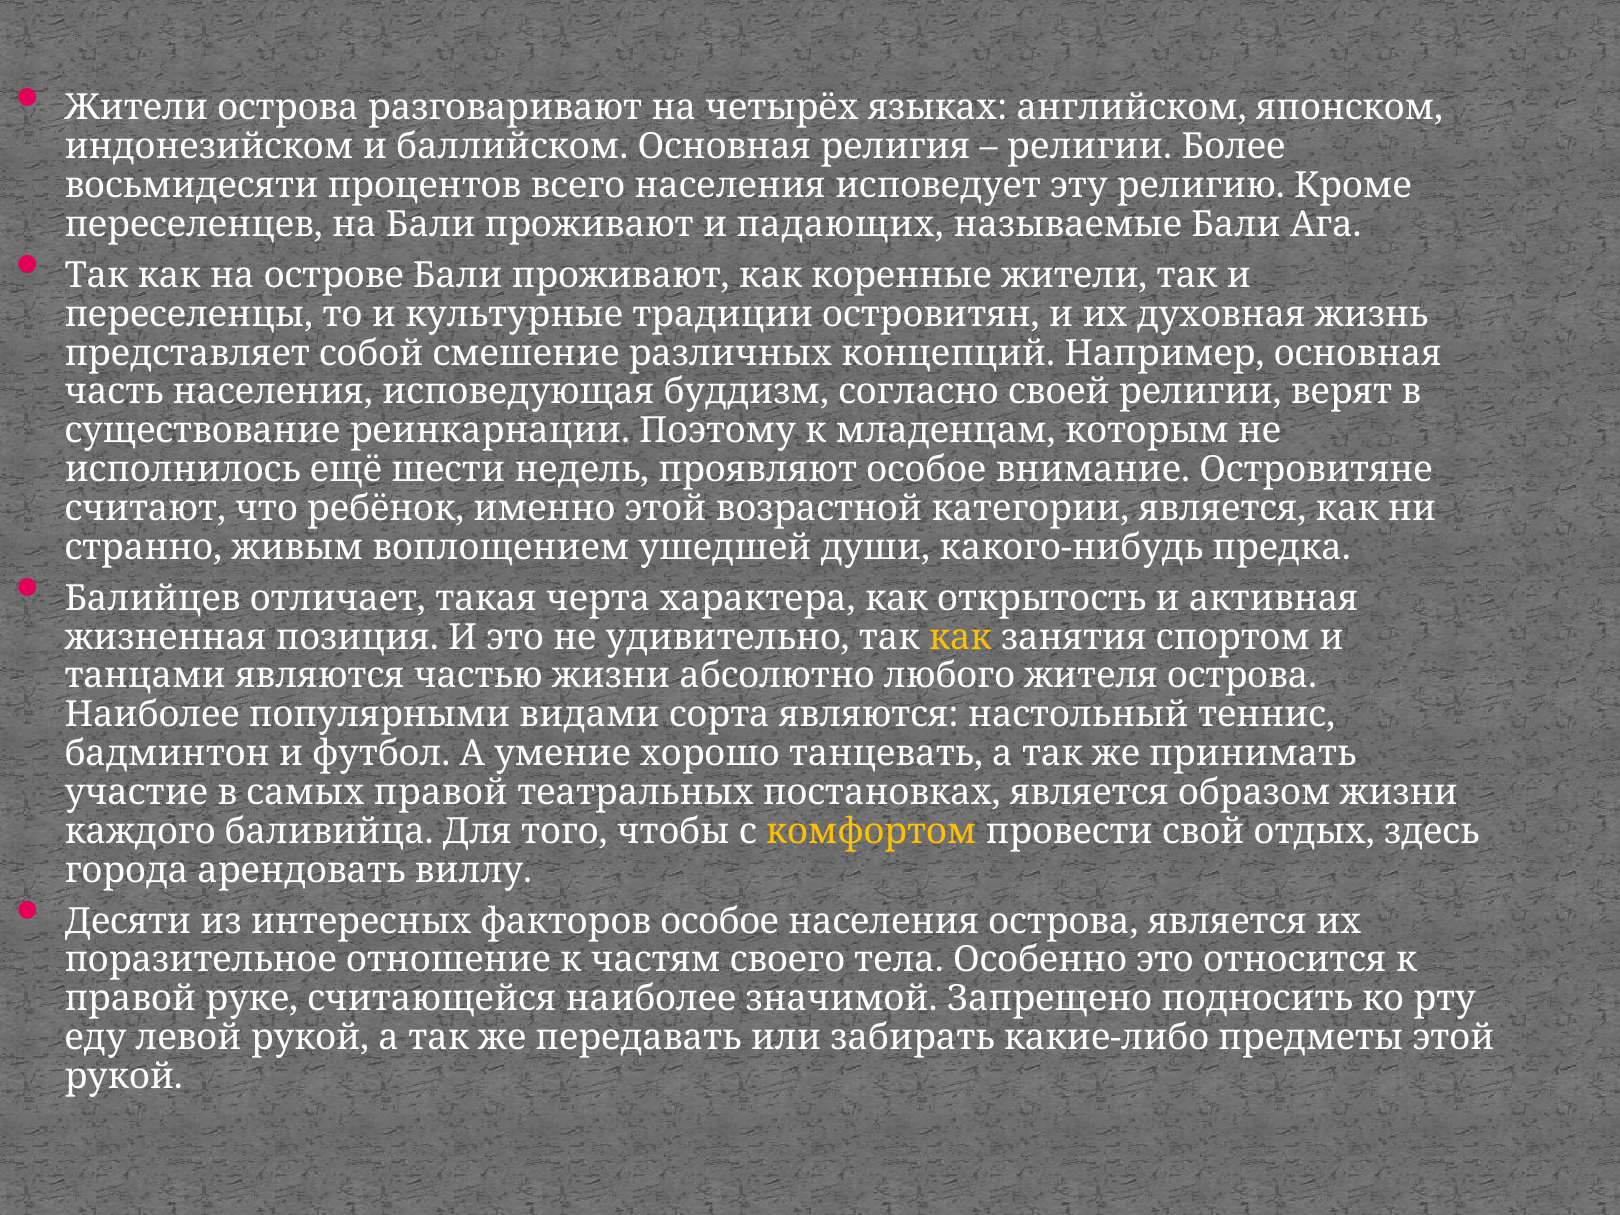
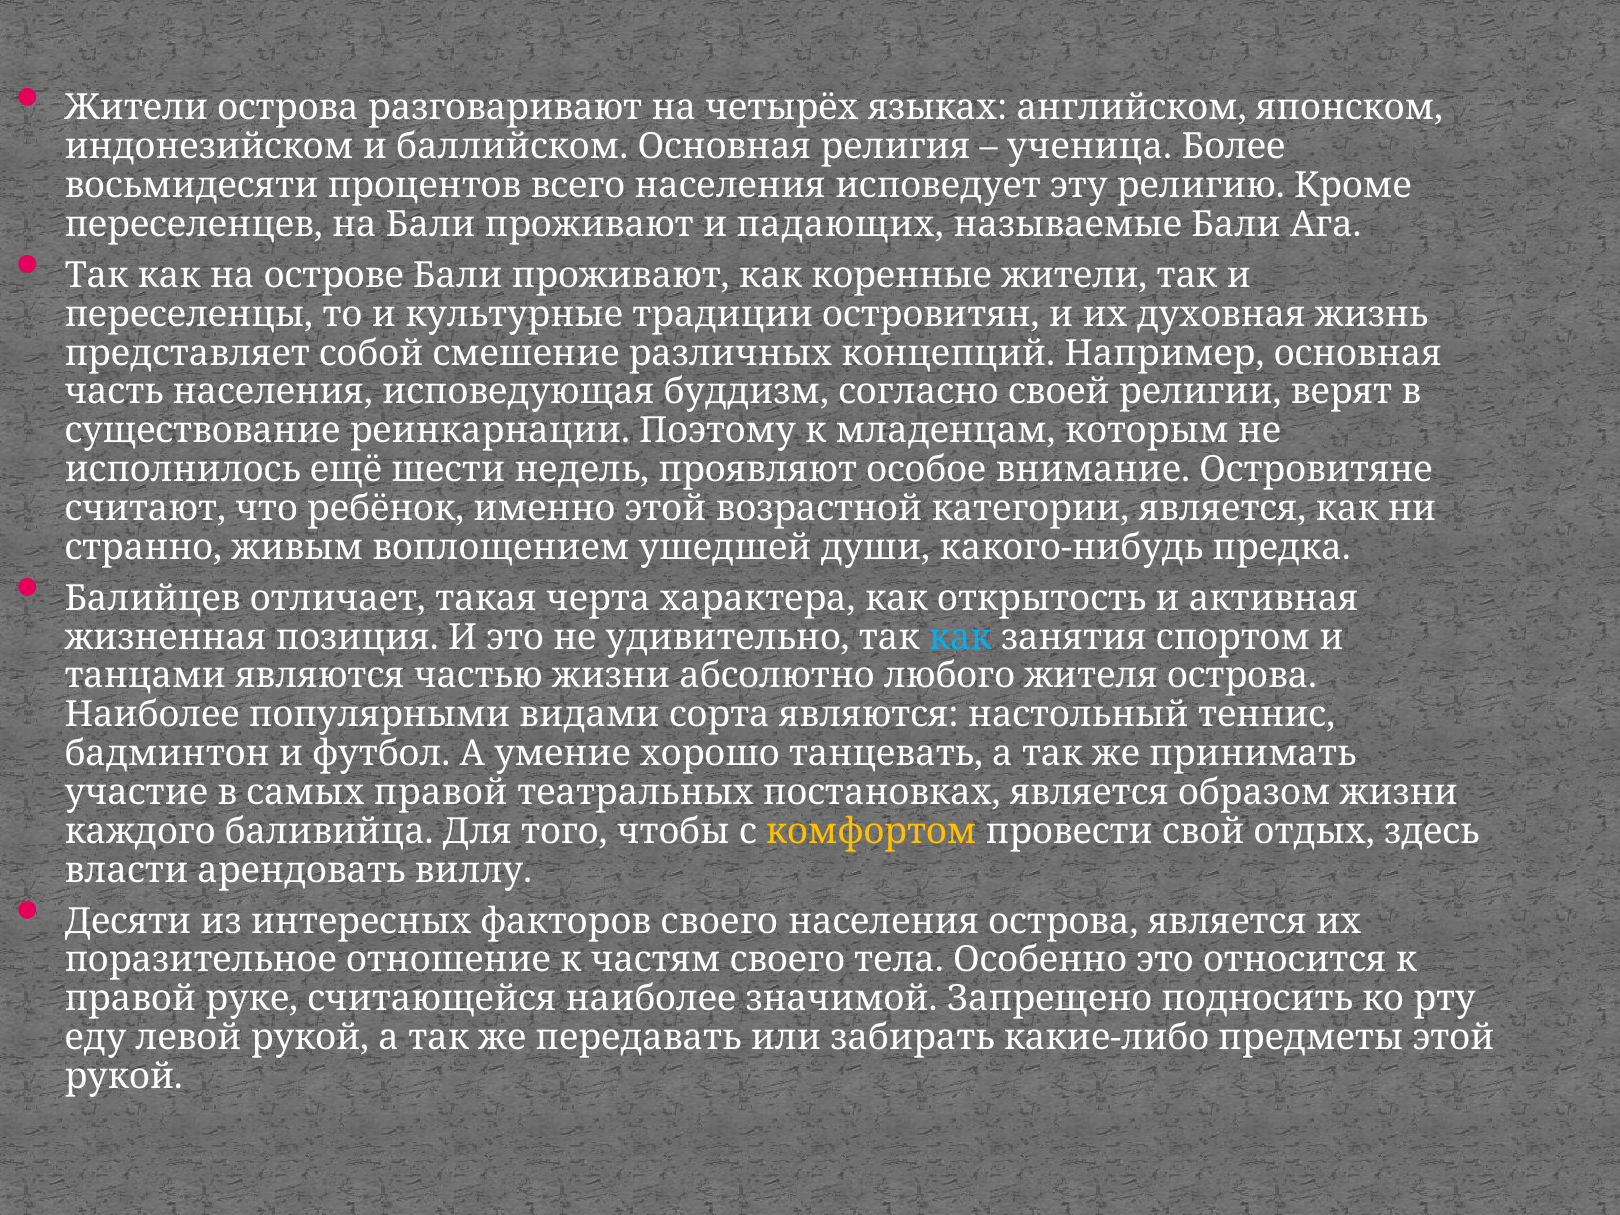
религии at (1090, 147): религии -> ученица
как at (960, 637) colour: yellow -> light blue
города: города -> власти
факторов особое: особое -> своего
